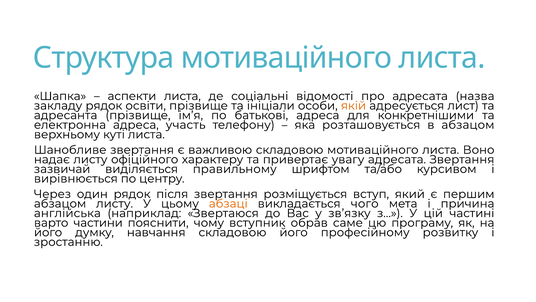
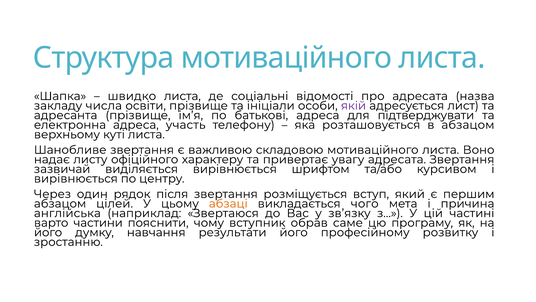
аспекти: аспекти -> швидко
закладу рядок: рядок -> числа
якій colour: orange -> purple
конкретнішими: конкретнішими -> підтверджувати
виділяється правильному: правильному -> вирівнюється
абзацом листу: листу -> цілей
навчання складовою: складовою -> результати
